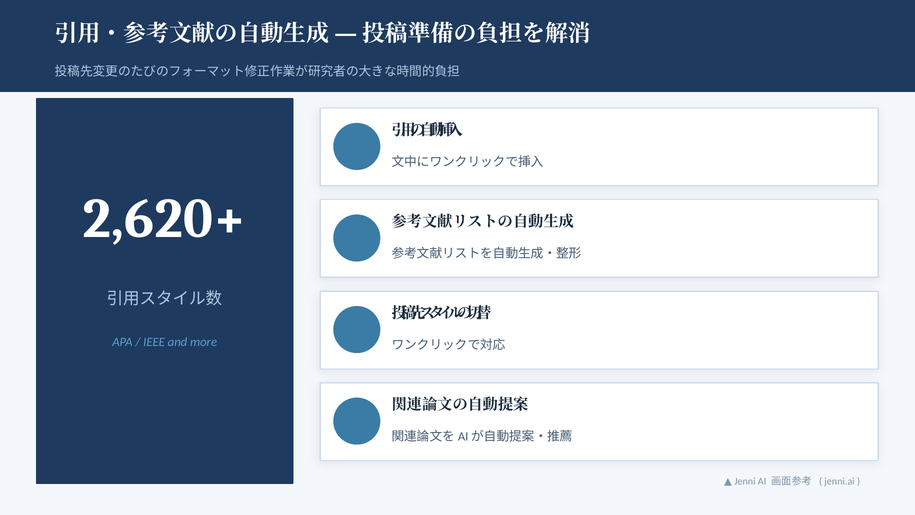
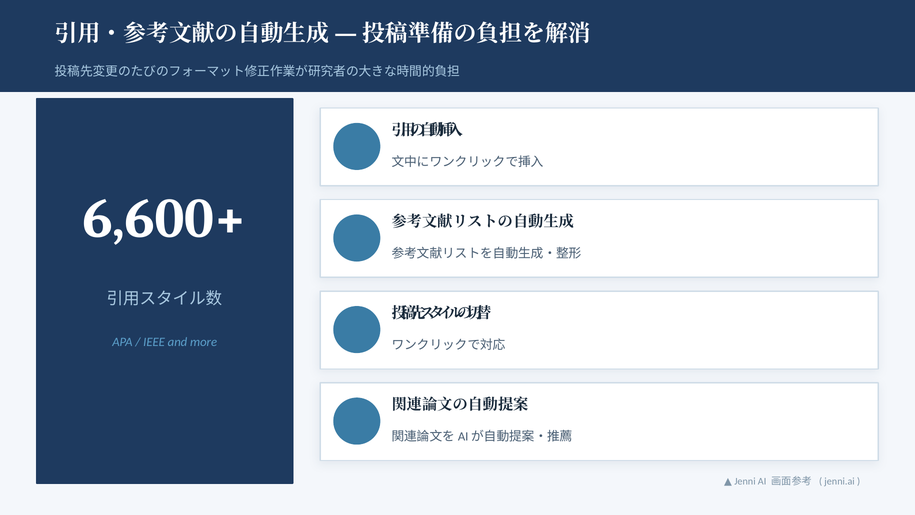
2,620+: 2,620+ -> 6,600+
